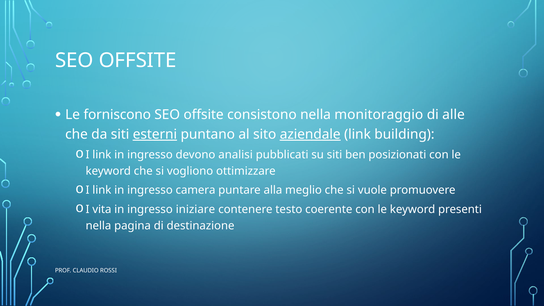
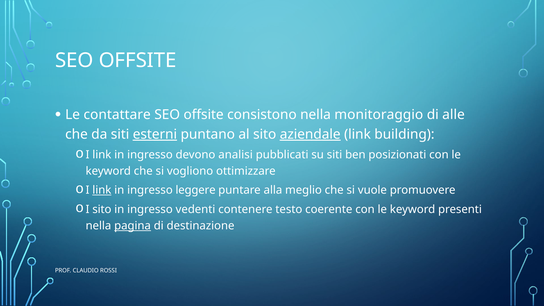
forniscono: forniscono -> contattare
link at (102, 190) underline: none -> present
camera: camera -> leggere
I vita: vita -> sito
iniziare: iniziare -> vedenti
pagina underline: none -> present
